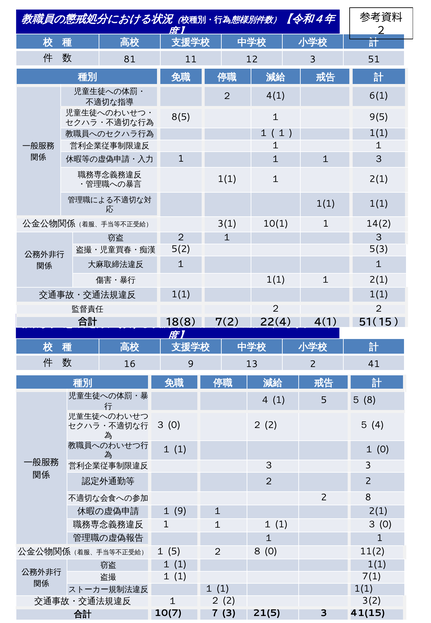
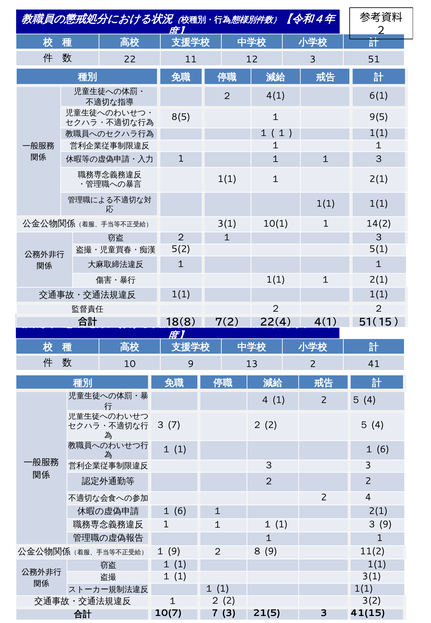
81: 81 -> 22
5(3: 5(3 -> 5(1
16: 16 -> 10
1 5: 5 -> 2
8 at (370, 400): 8 -> 4
0 at (174, 425): 0 -> 7
1 １ 0: 0 -> 6
2 8: 8 -> 4
9 at (180, 511): 9 -> 6
1 ３ 0: 0 -> 9
１ 5: 5 -> 9
0 at (271, 551): 0 -> 9
1 7(1: 7(1 -> 3(1
